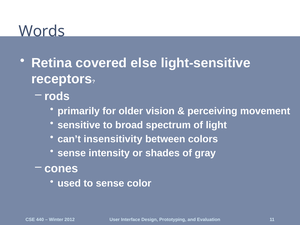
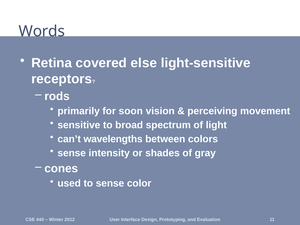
older: older -> soon
insensitivity: insensitivity -> wavelengths
